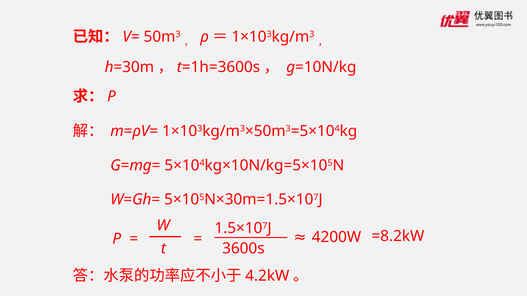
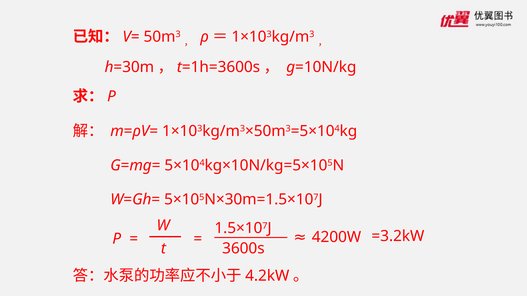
=8.2kW: =8.2kW -> =3.2kW
